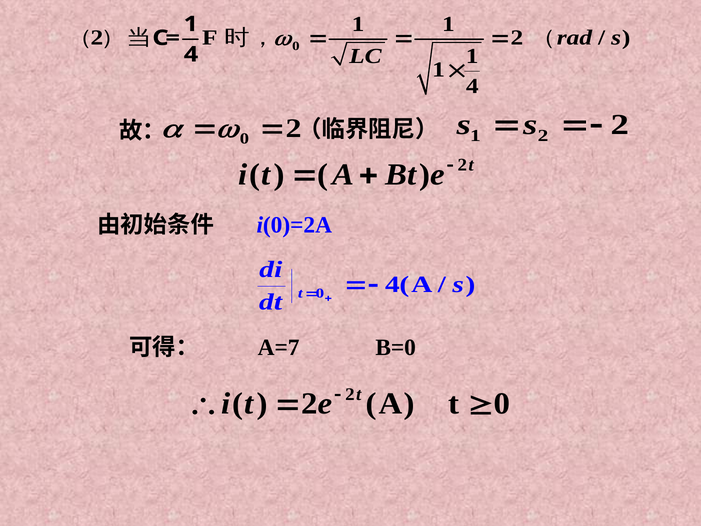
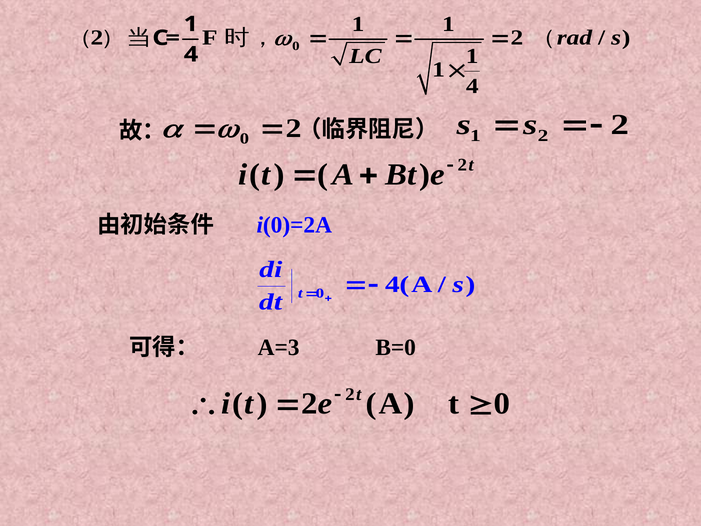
A=7: A=7 -> A=3
